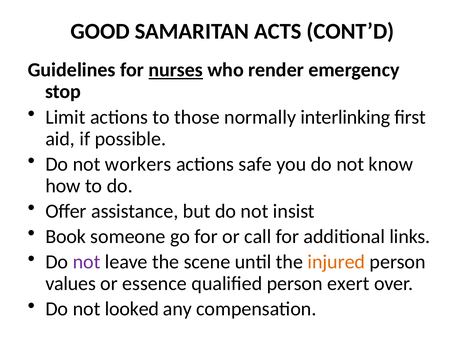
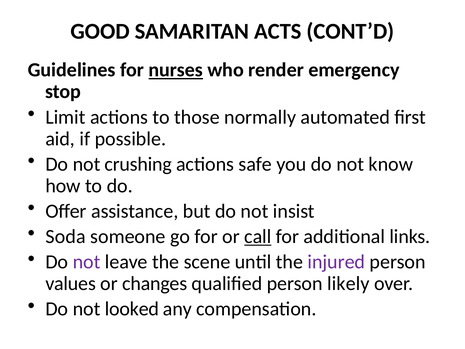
interlinking: interlinking -> automated
workers: workers -> crushing
Book: Book -> Soda
call underline: none -> present
injured colour: orange -> purple
essence: essence -> changes
exert: exert -> likely
